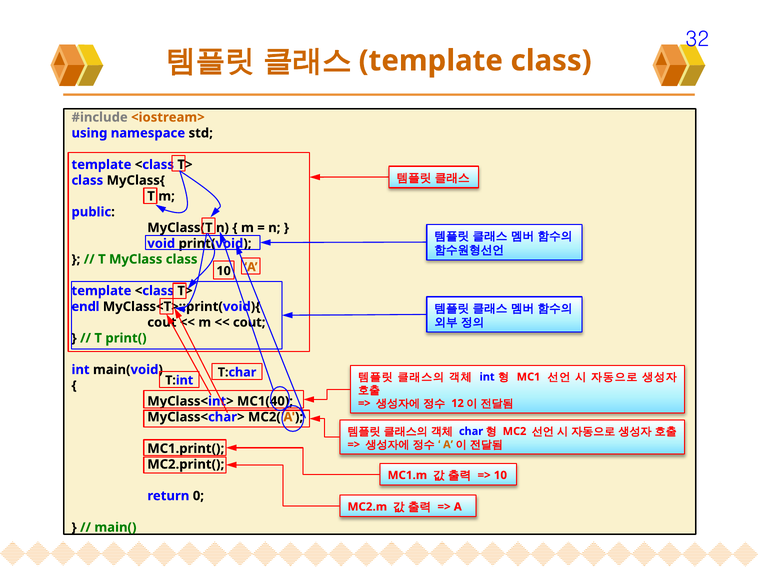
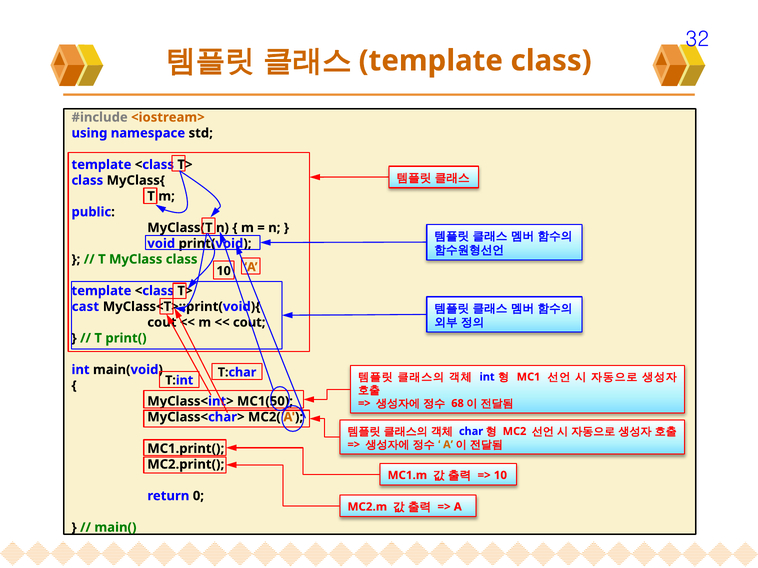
endl: endl -> cast
MC1(40: MC1(40 -> MC1(50
12: 12 -> 68
